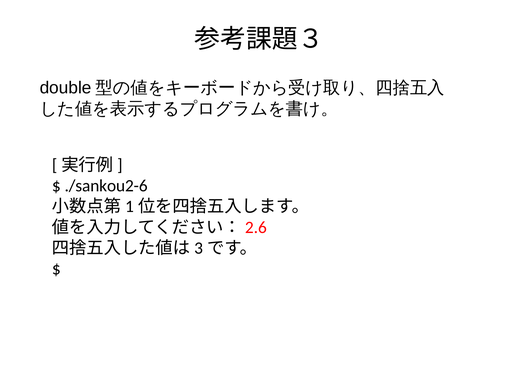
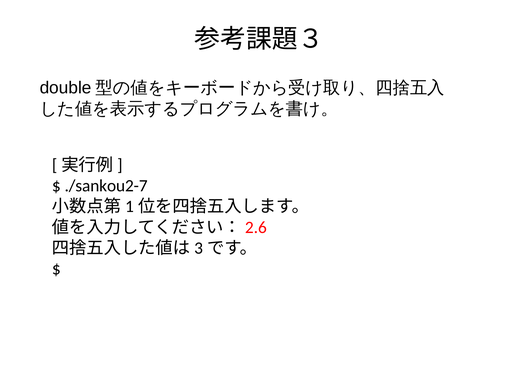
./sankou2-6: ./sankou2-6 -> ./sankou2-7
